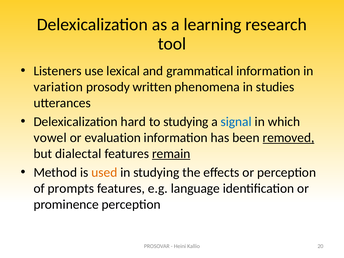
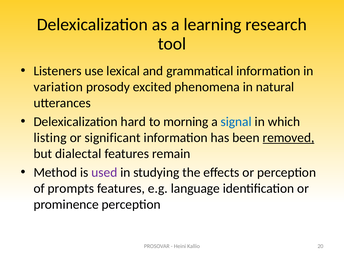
written: written -> excited
studies: studies -> natural
to studying: studying -> morning
vowel: vowel -> listing
evaluation: evaluation -> significant
remain underline: present -> none
used colour: orange -> purple
